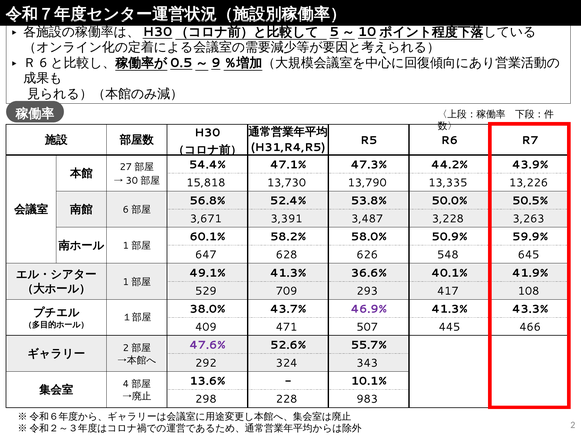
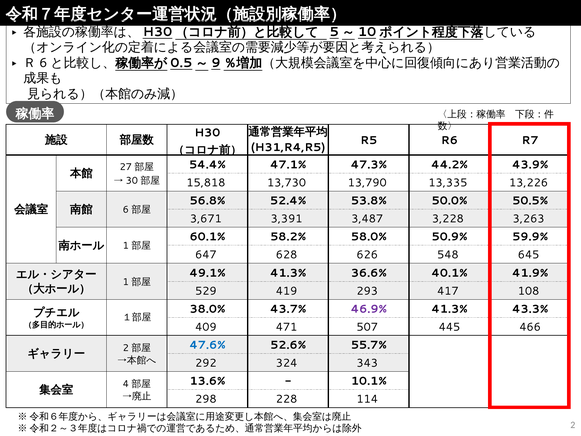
709: 709 -> 419
47.6% colour: purple -> blue
983: 983 -> 114
